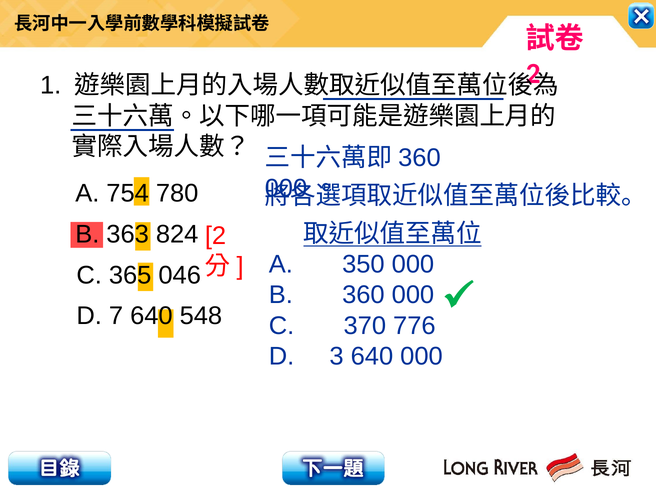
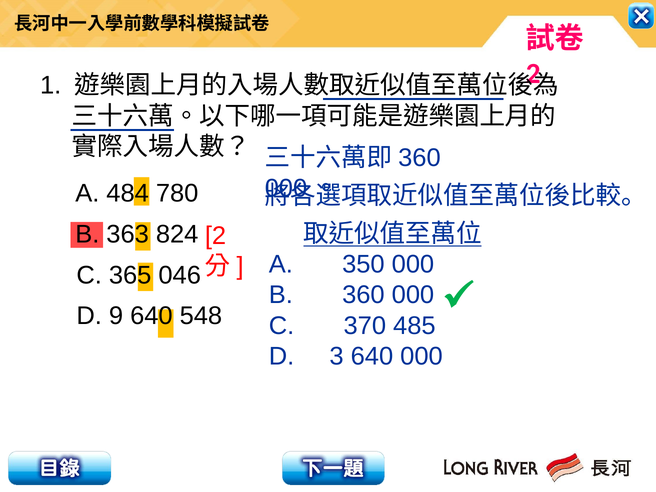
754: 754 -> 484
7: 7 -> 9
776: 776 -> 485
